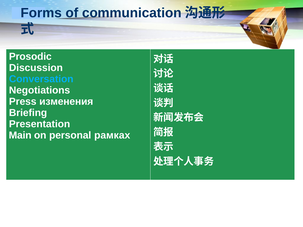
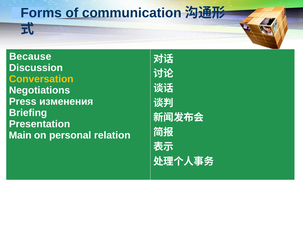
Prosodic: Prosodic -> Because
Conversation colour: light blue -> yellow
рамках: рамках -> relation
